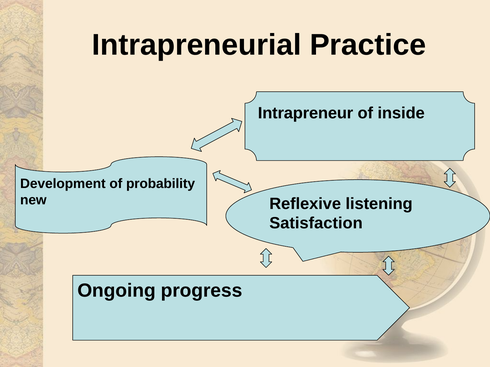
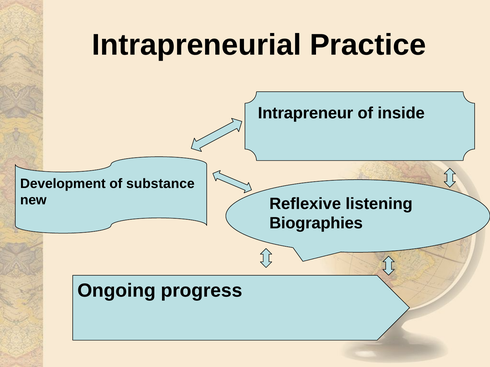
probability: probability -> substance
Satisfaction: Satisfaction -> Biographies
